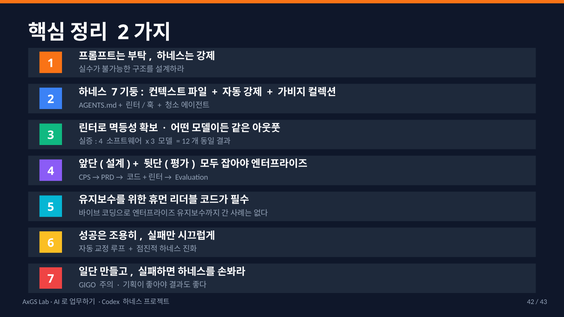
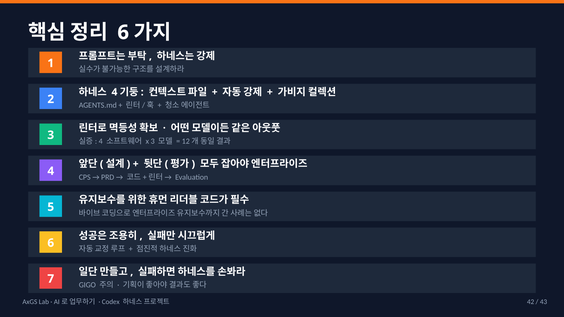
2 at (123, 32): 2 -> 6
7 at (114, 92): 7 -> 4
